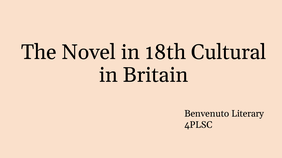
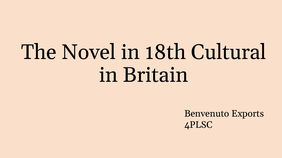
Literary: Literary -> Exports
